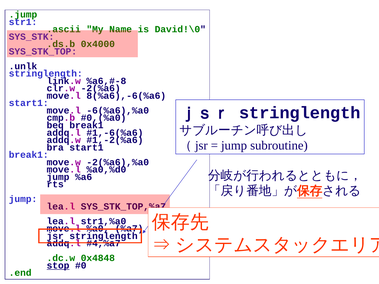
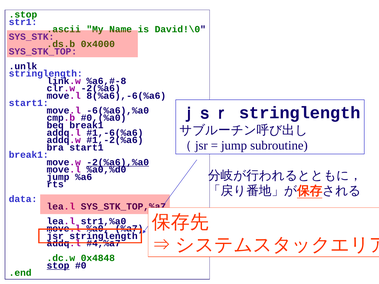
.jump: .jump -> .stop
-2(%a6),%a0 underline: none -> present
jump at (23, 199): jump -> data
